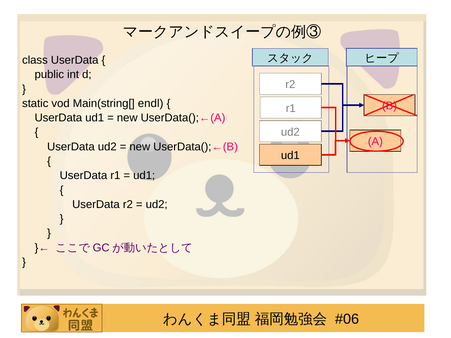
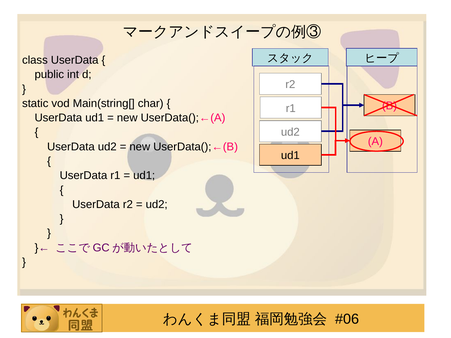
endl: endl -> char
